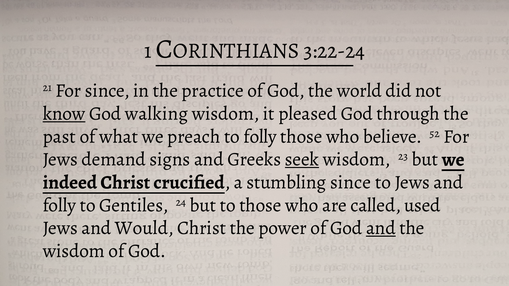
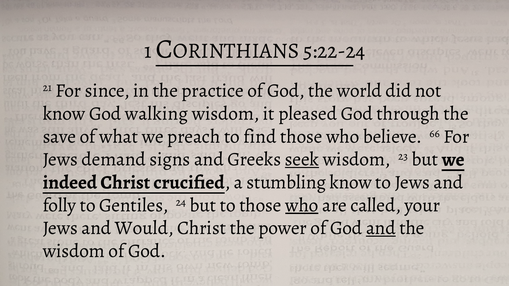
3:22-24: 3:22-24 -> 5:22-24
know at (64, 114) underline: present -> none
past: past -> save
to folly: folly -> find
52: 52 -> 66
stumbling since: since -> know
who at (302, 205) underline: none -> present
used: used -> your
